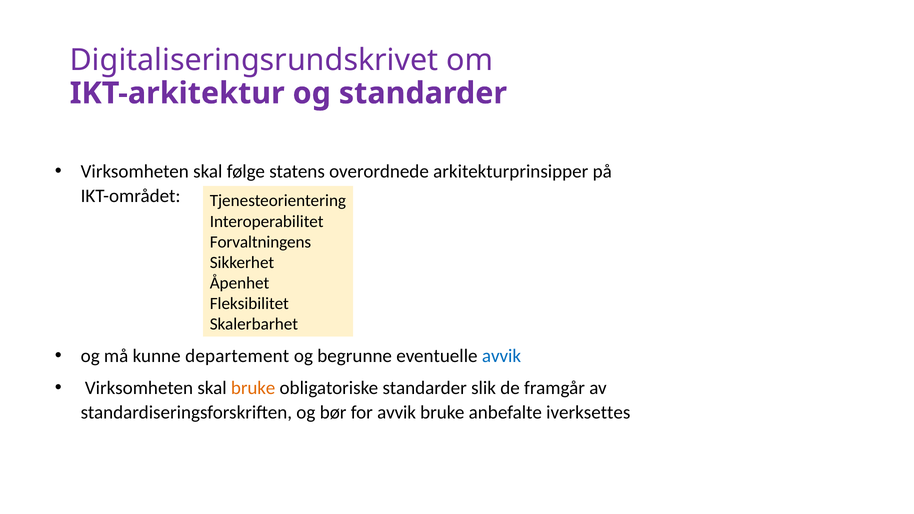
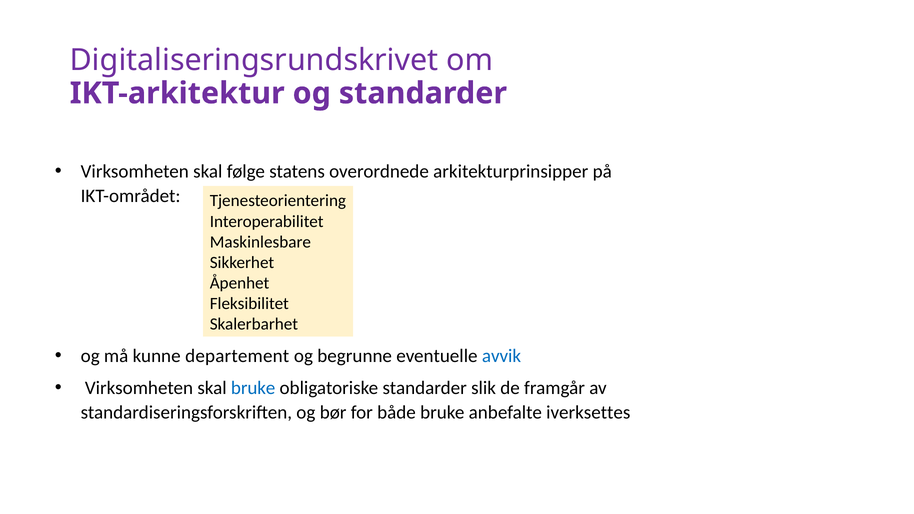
Forvaltningens: Forvaltningens -> Maskinlesbare
bruke at (253, 388) colour: orange -> blue
for avvik: avvik -> både
